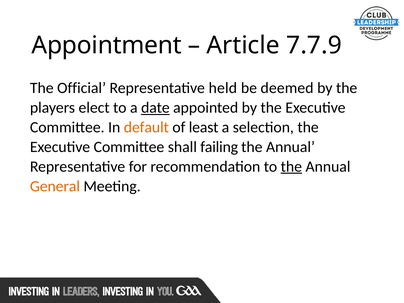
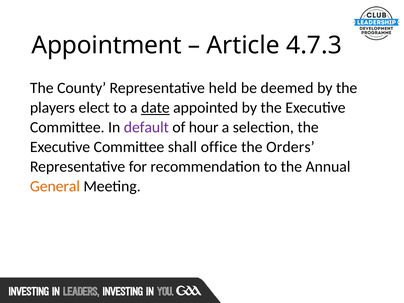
7.7.9: 7.7.9 -> 4.7.3
Official: Official -> County
default colour: orange -> purple
least: least -> hour
failing: failing -> office
Annual at (291, 147): Annual -> Orders
the at (291, 167) underline: present -> none
